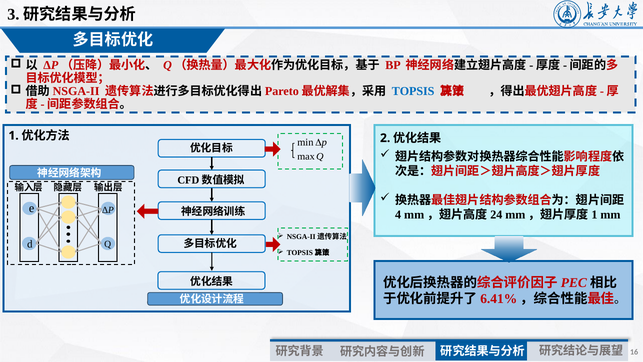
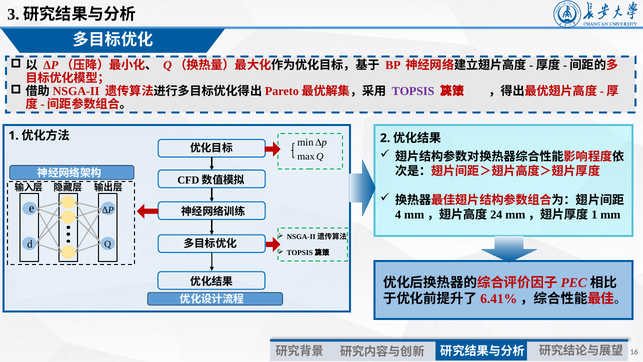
TOPSIS colour: blue -> purple
